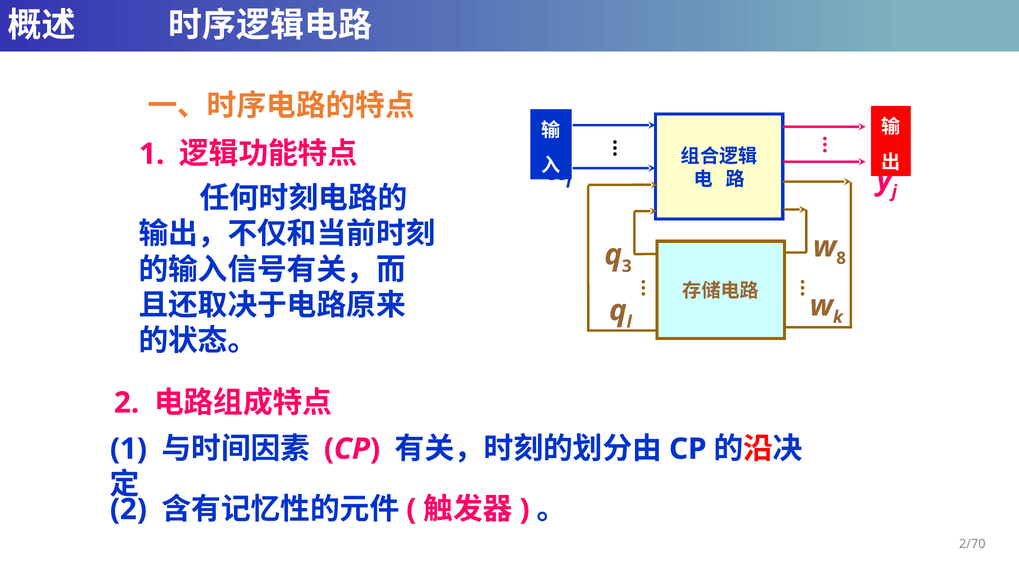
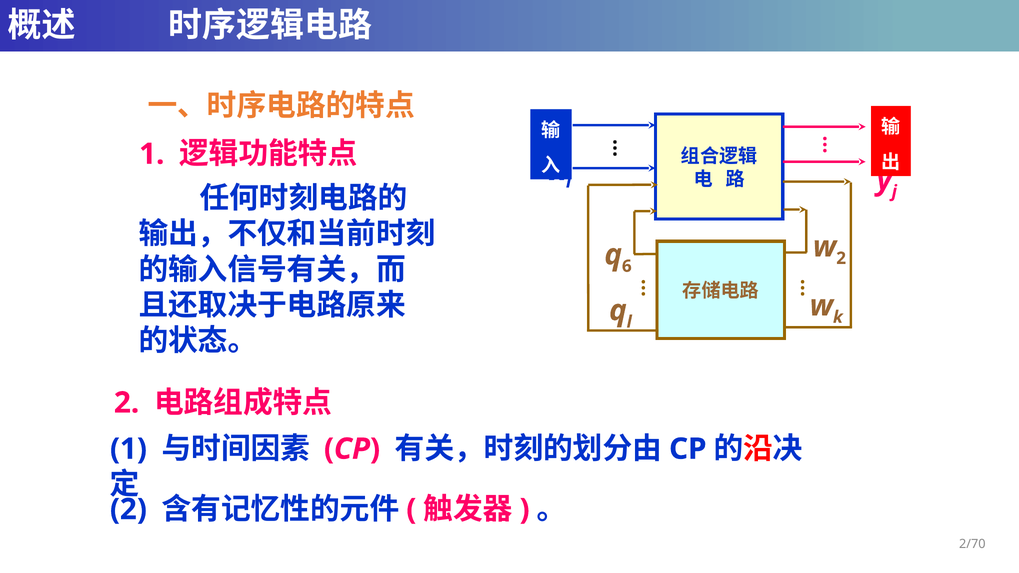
8 at (841, 258): 8 -> 2
3: 3 -> 6
